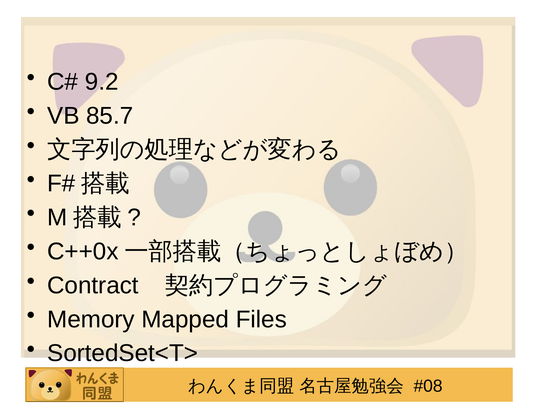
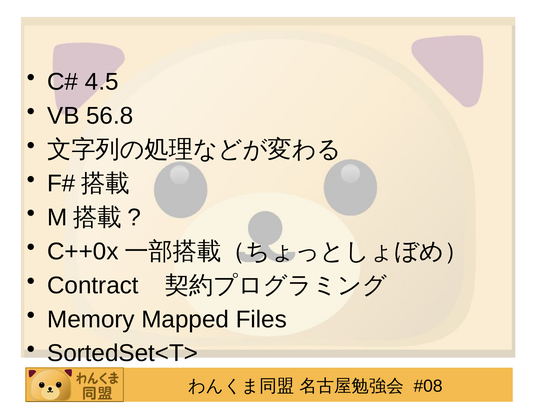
9.2: 9.2 -> 4.5
85.7: 85.7 -> 56.8
